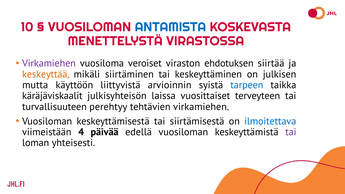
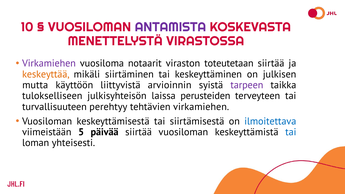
ANTAMISTA colour: blue -> purple
veroiset: veroiset -> notaarit
ehdotuksen: ehdotuksen -> toteutetaan
tarpeen colour: blue -> purple
käräjäviskaalit: käräjäviskaalit -> tulokselliseen
vuosittaiset: vuosittaiset -> perusteiden
4: 4 -> 5
päivää edellä: edellä -> siirtää
tai at (291, 132) colour: purple -> blue
